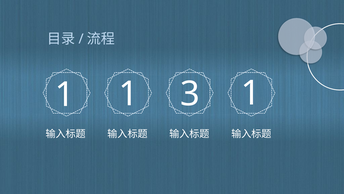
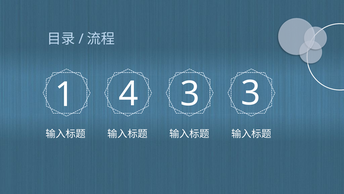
1 1: 1 -> 4
3 1: 1 -> 3
